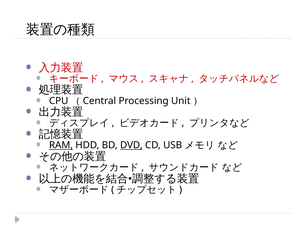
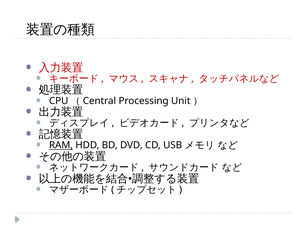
DVD underline: present -> none
